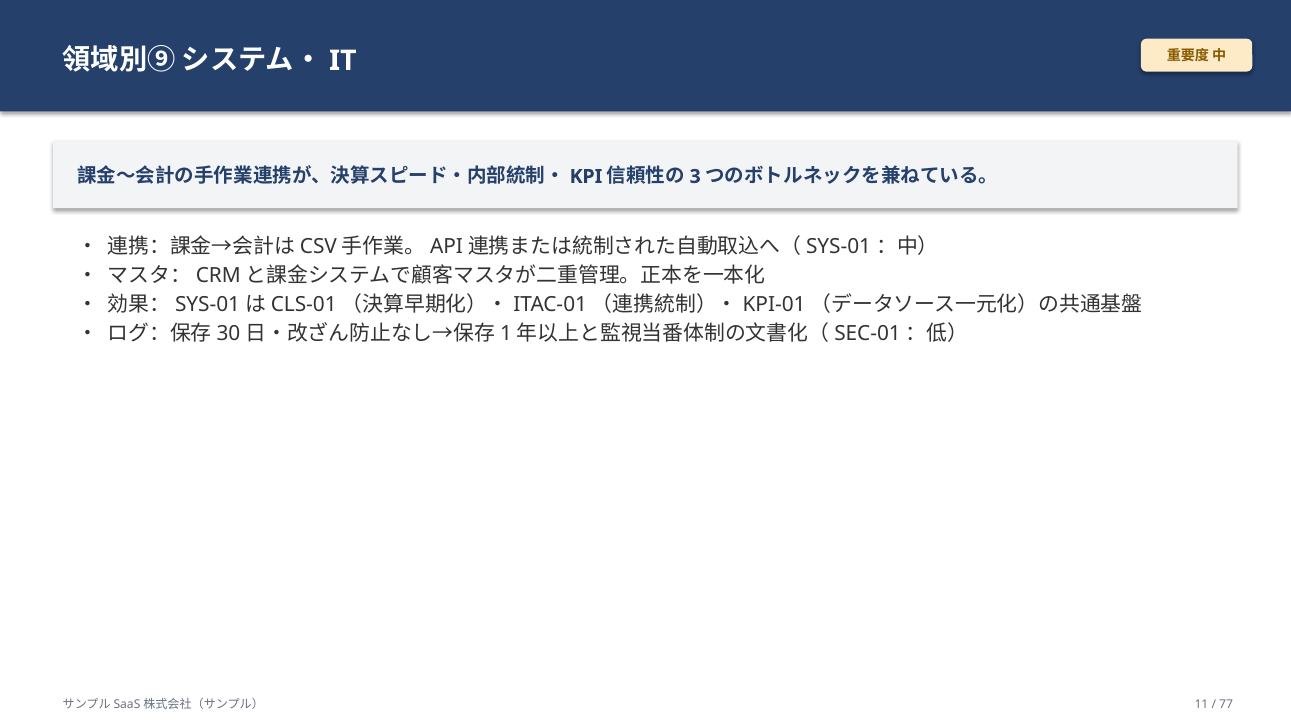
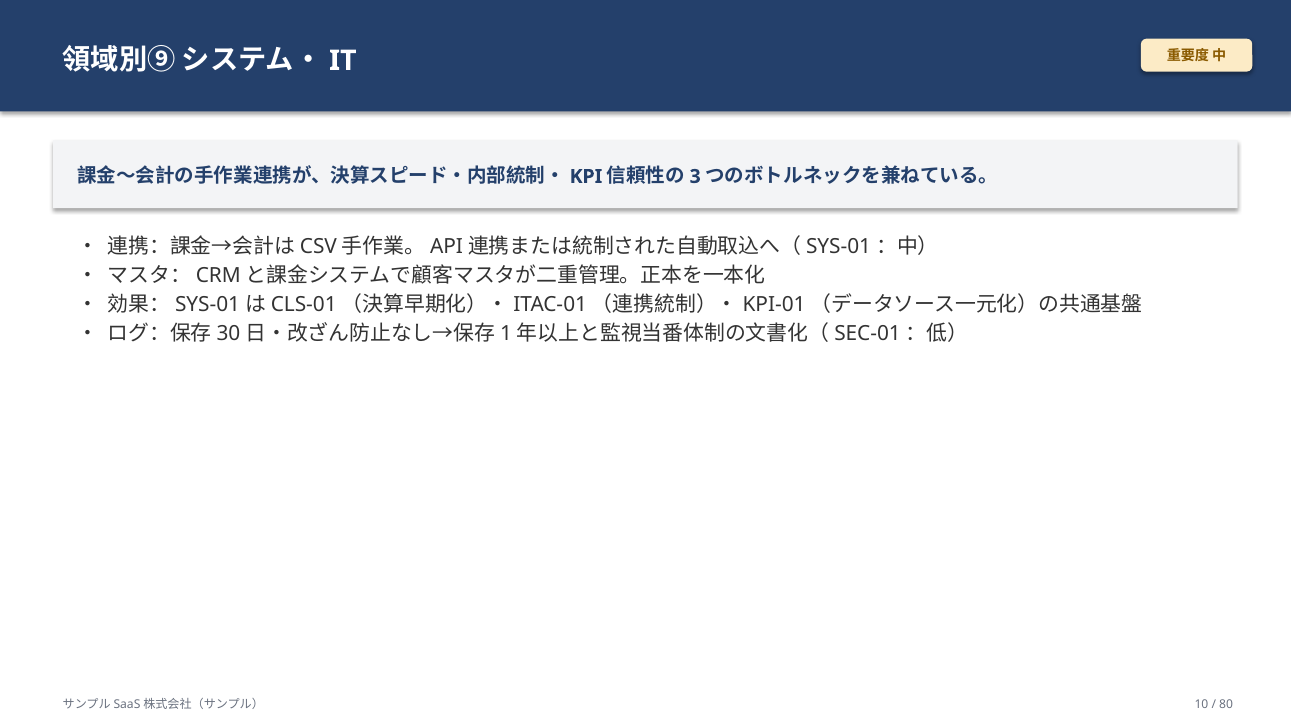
11: 11 -> 10
77: 77 -> 80
